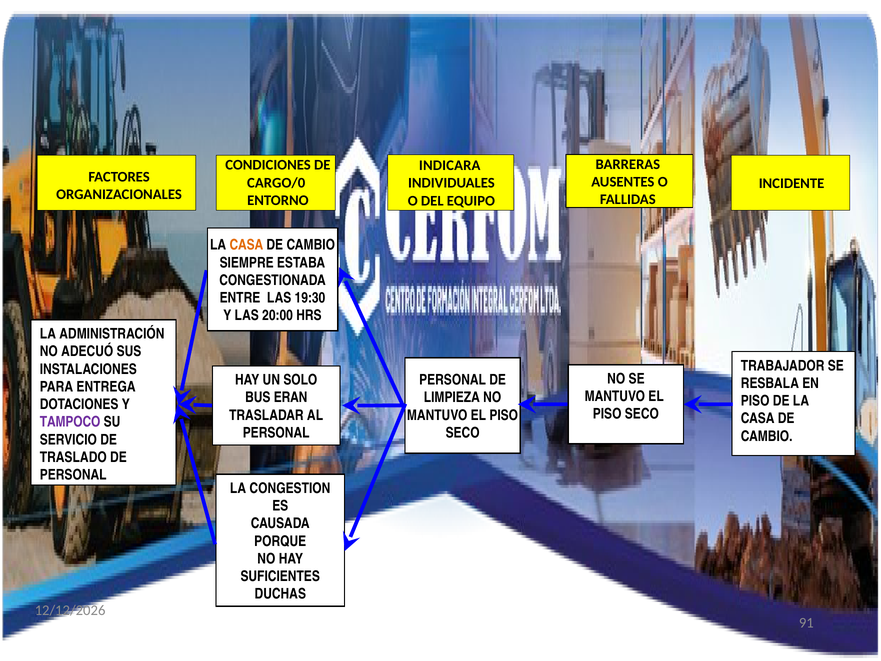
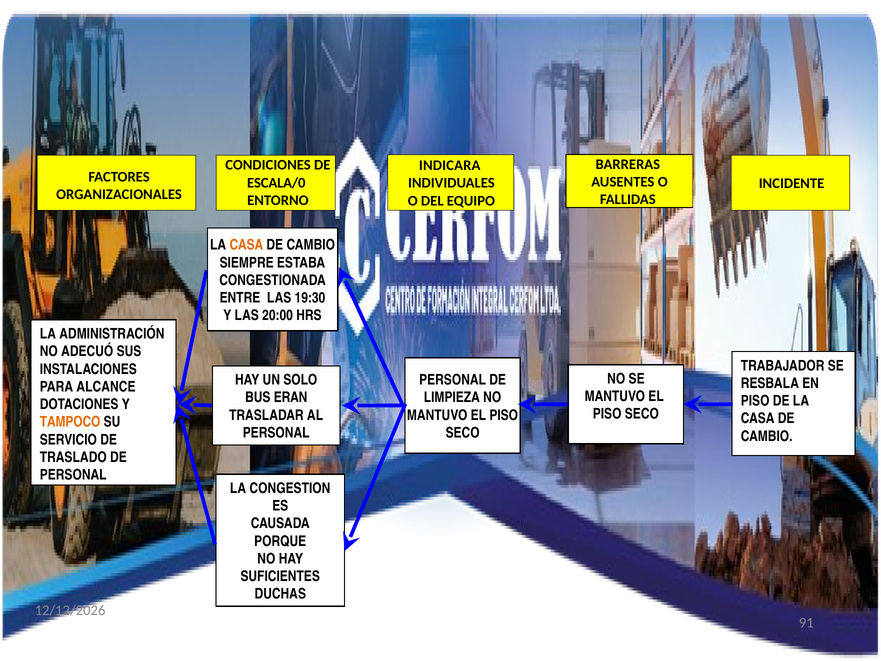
CARGO/0: CARGO/0 -> ESCALA/0
ENTREGA: ENTREGA -> ALCANCE
TAMPOCO colour: purple -> orange
